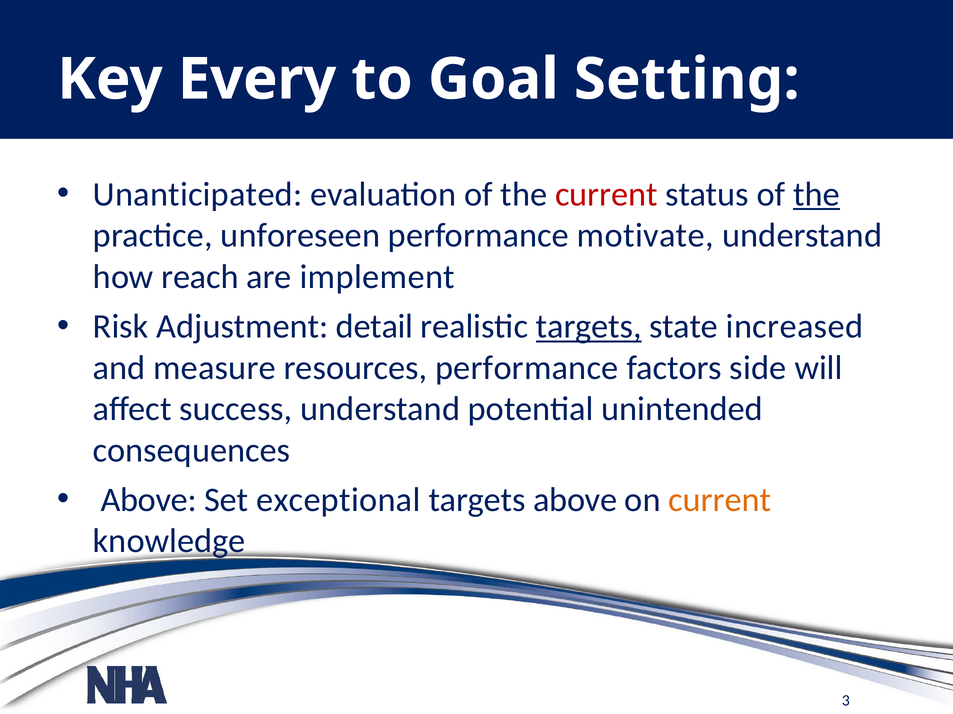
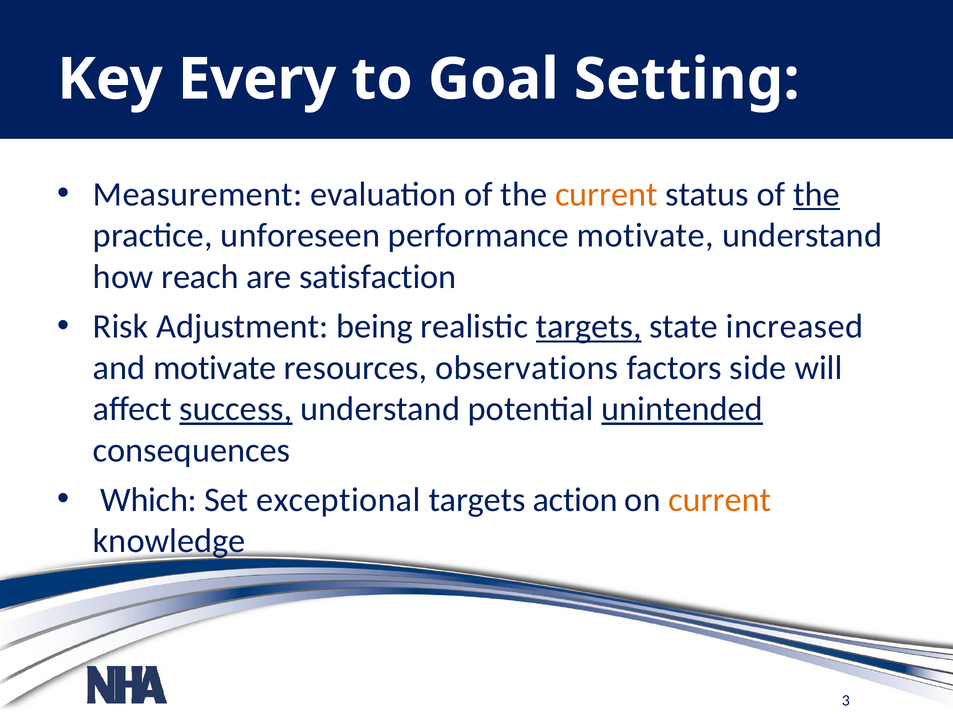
Unanticipated: Unanticipated -> Measurement
current at (606, 195) colour: red -> orange
implement: implement -> satisfaction
detail: detail -> being
and measure: measure -> motivate
resources performance: performance -> observations
success underline: none -> present
unintended underline: none -> present
Above at (149, 500): Above -> Which
targets above: above -> action
